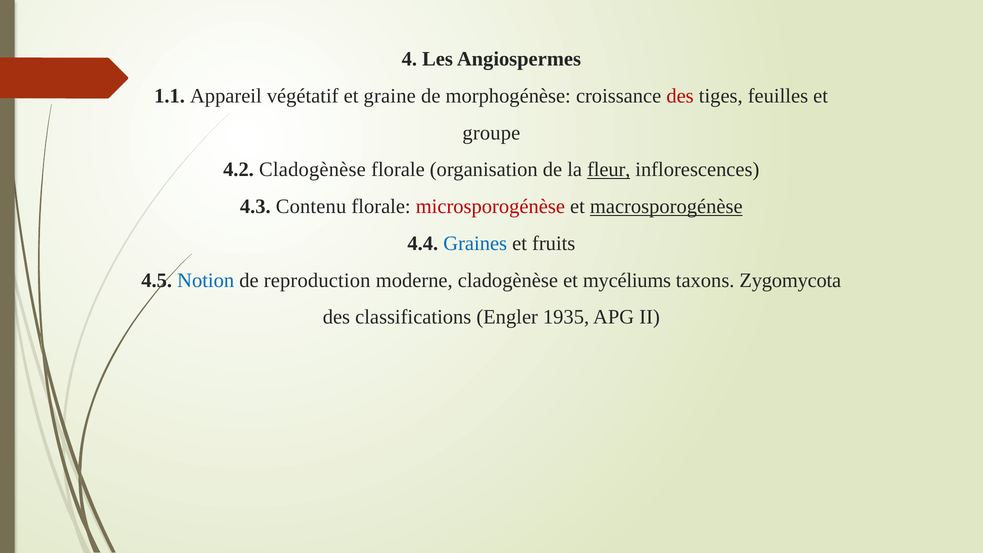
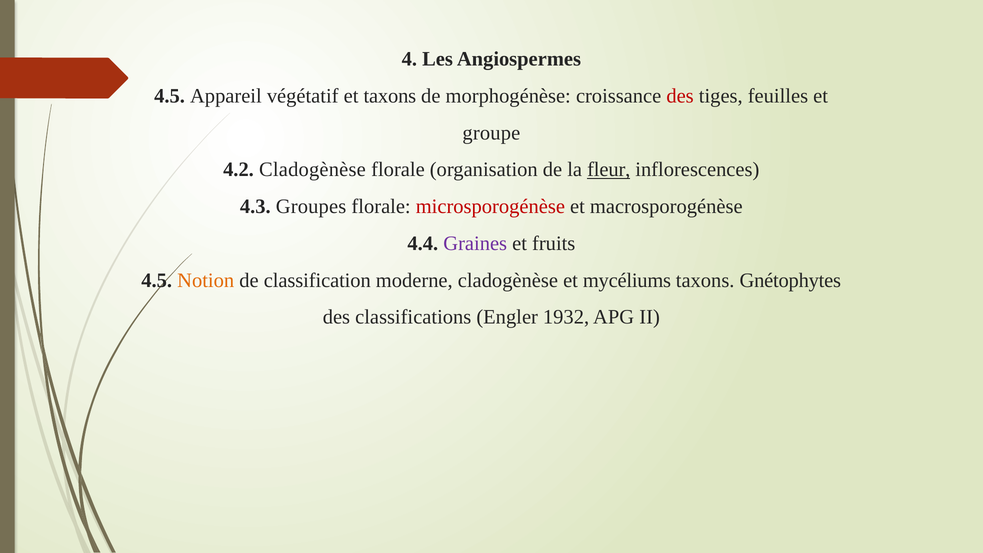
1.1 at (170, 96): 1.1 -> 4.5
et graine: graine -> taxons
Contenu: Contenu -> Groupes
macrosporogénèse underline: present -> none
Graines colour: blue -> purple
Notion colour: blue -> orange
reproduction: reproduction -> classification
Zygomycota: Zygomycota -> Gnétophytes
1935: 1935 -> 1932
